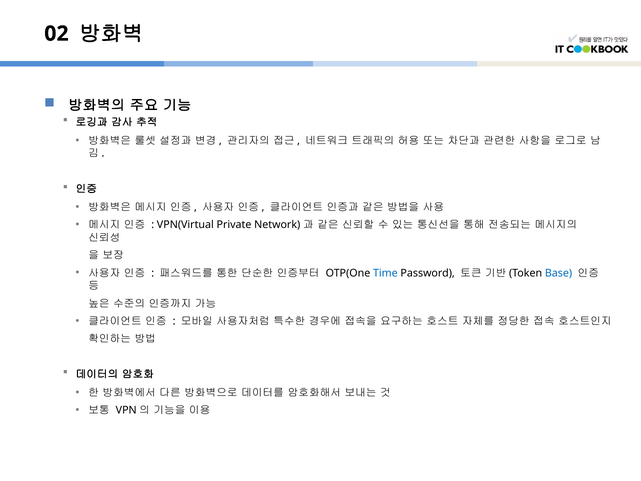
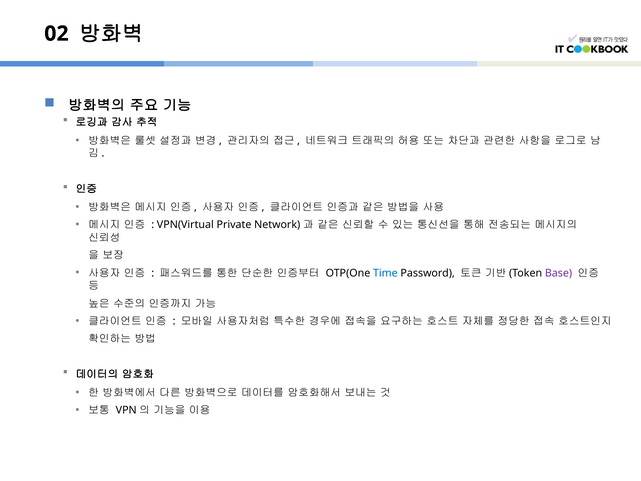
Base colour: blue -> purple
